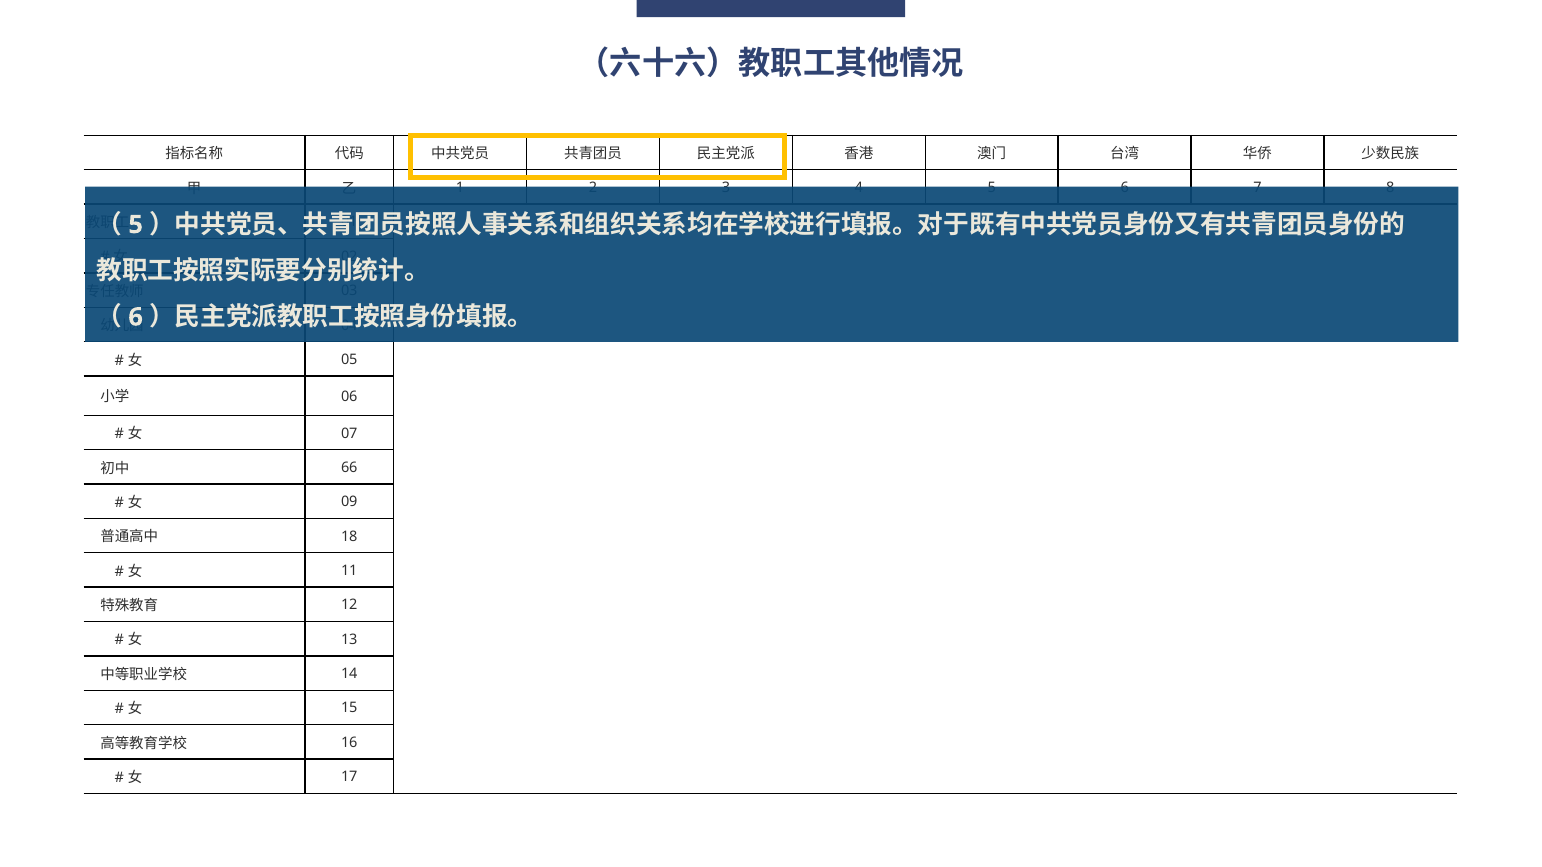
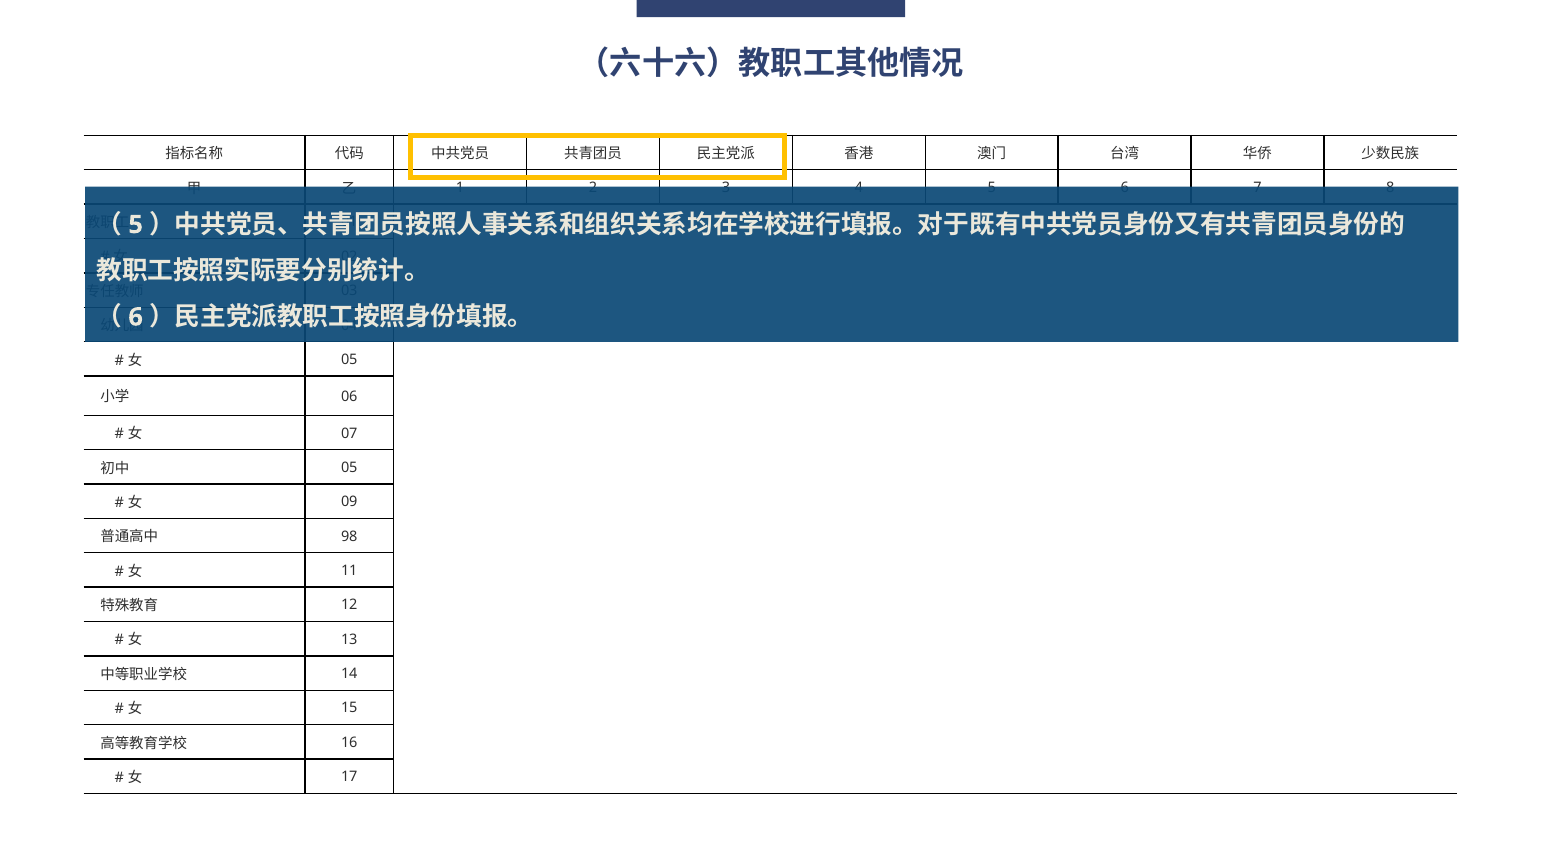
66 at (349, 468): 66 -> 05
18: 18 -> 98
